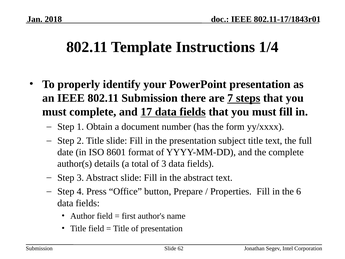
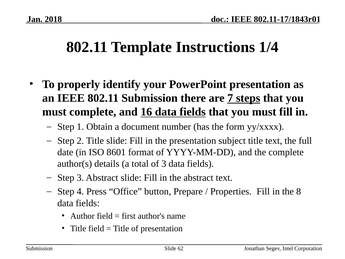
17: 17 -> 16
6: 6 -> 8
